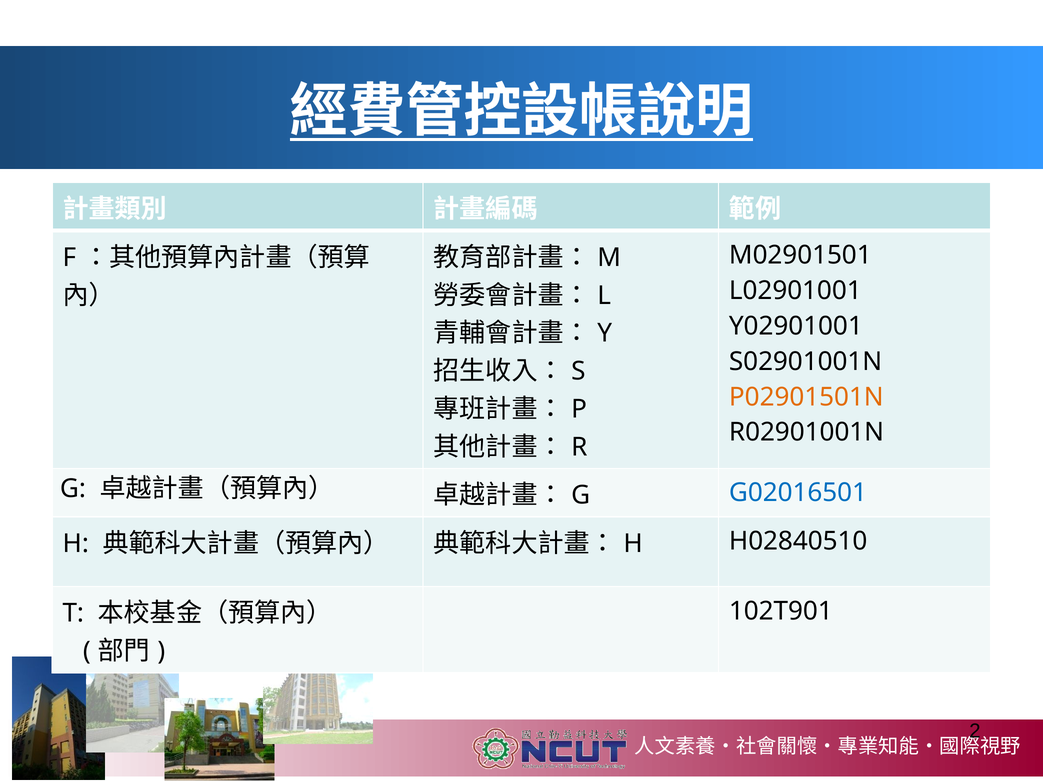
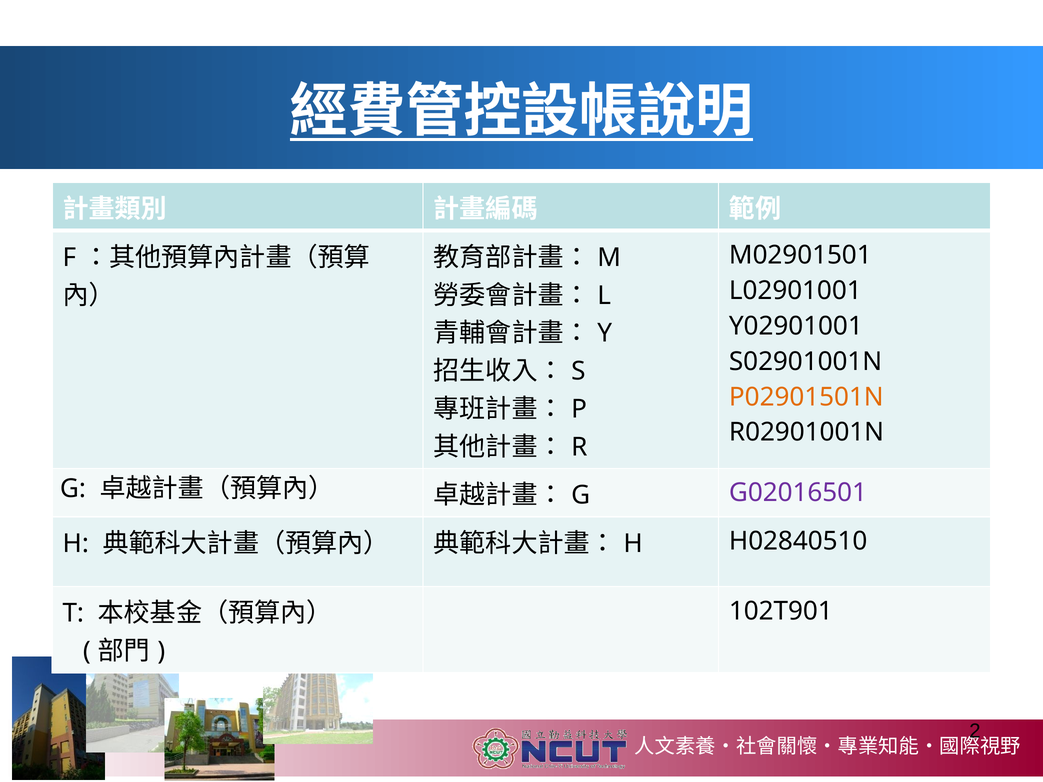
G02016501 colour: blue -> purple
